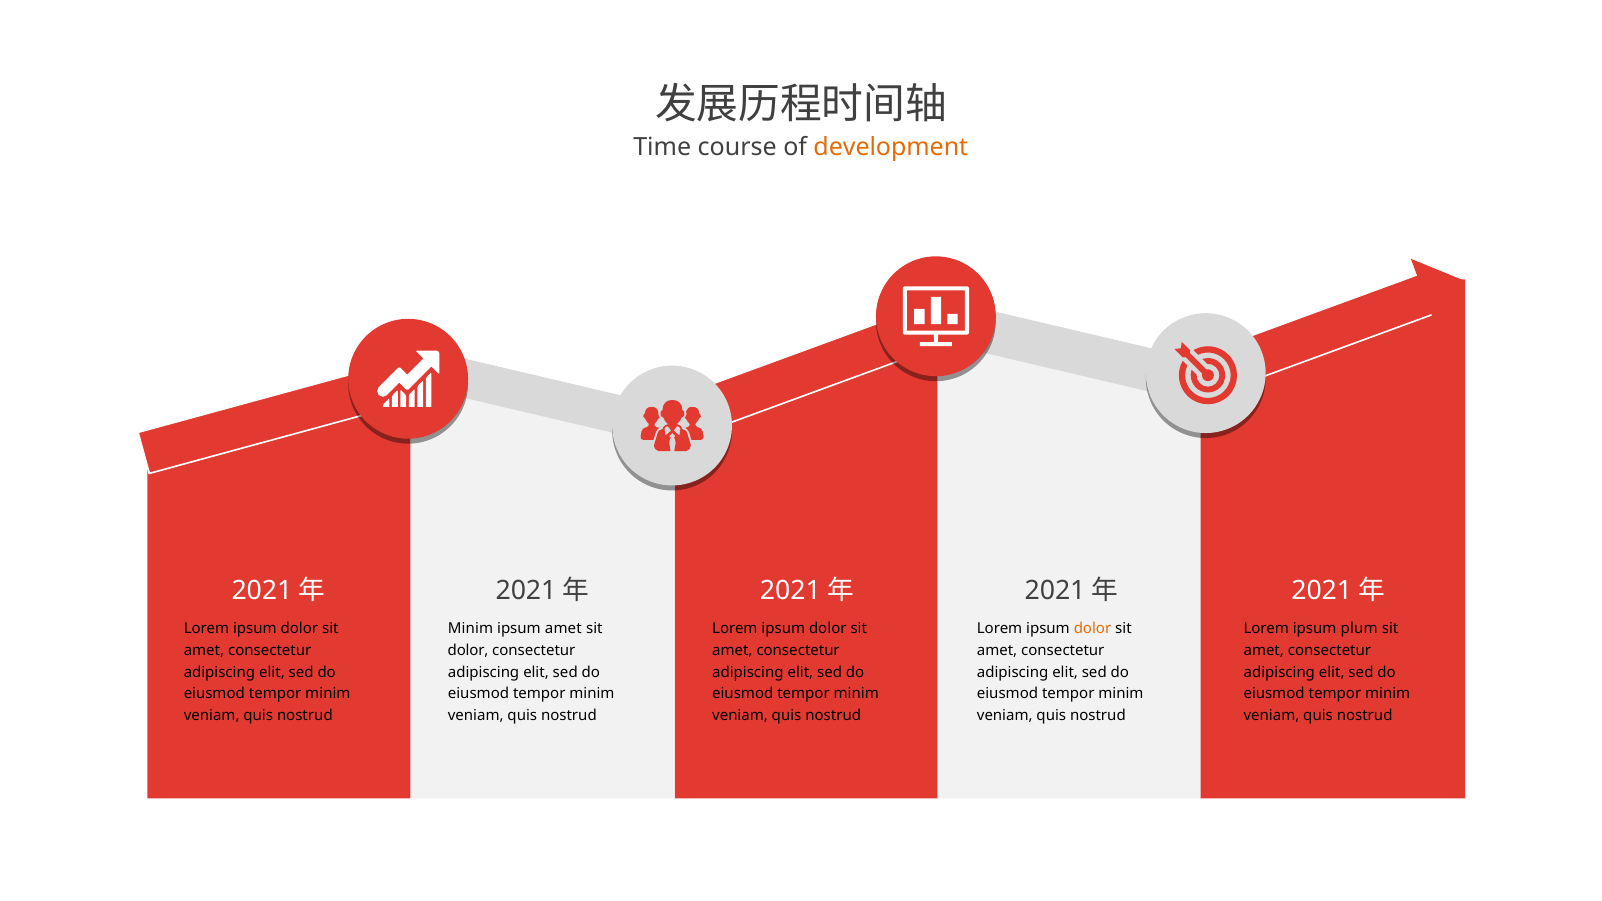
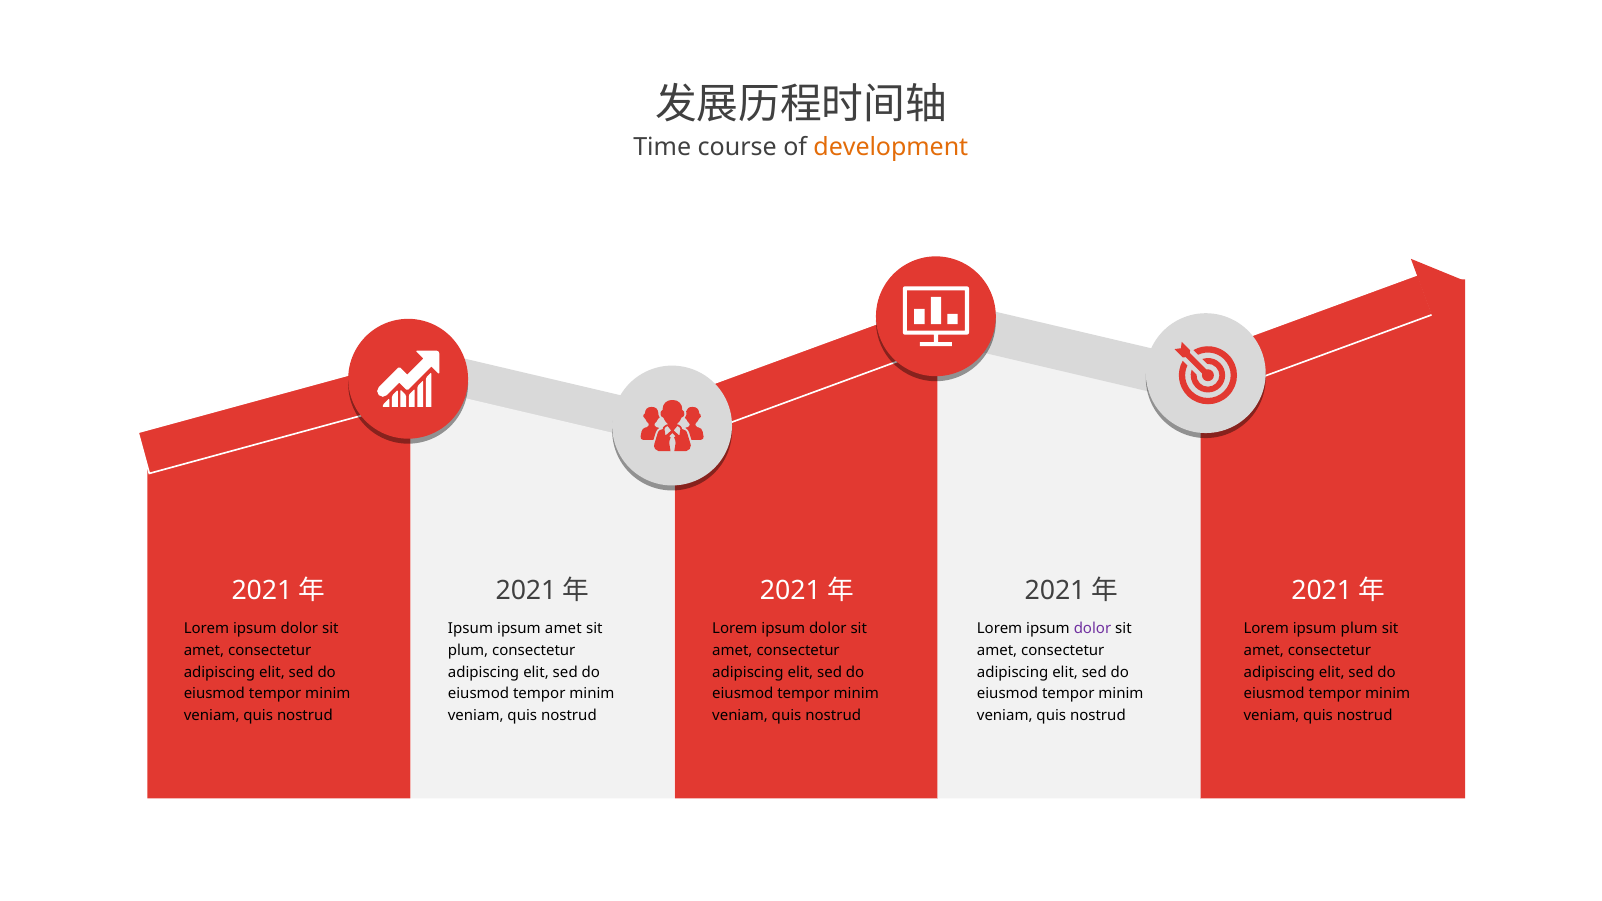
Minim at (470, 629): Minim -> Ipsum
dolor at (1092, 629) colour: orange -> purple
dolor at (468, 651): dolor -> plum
